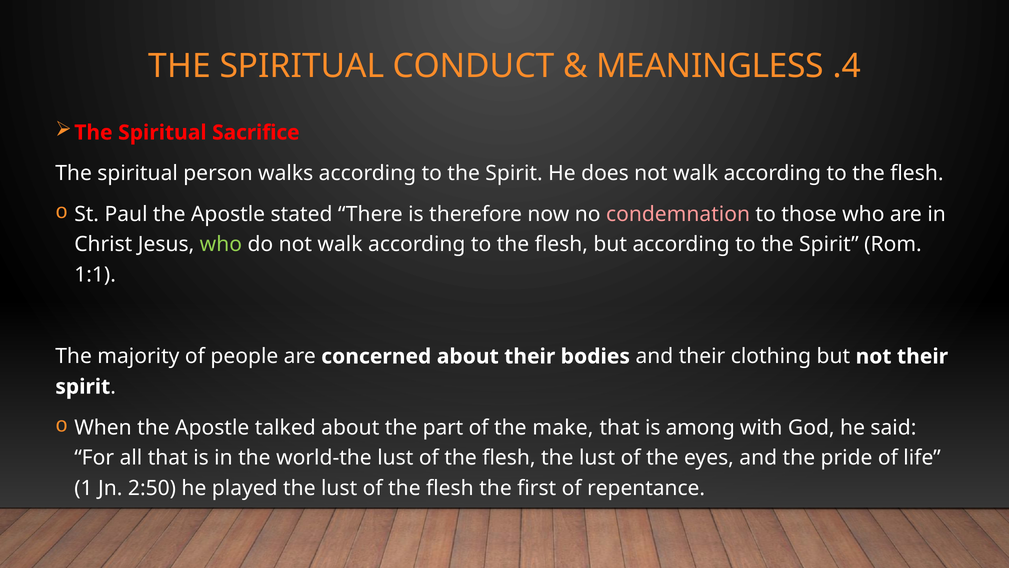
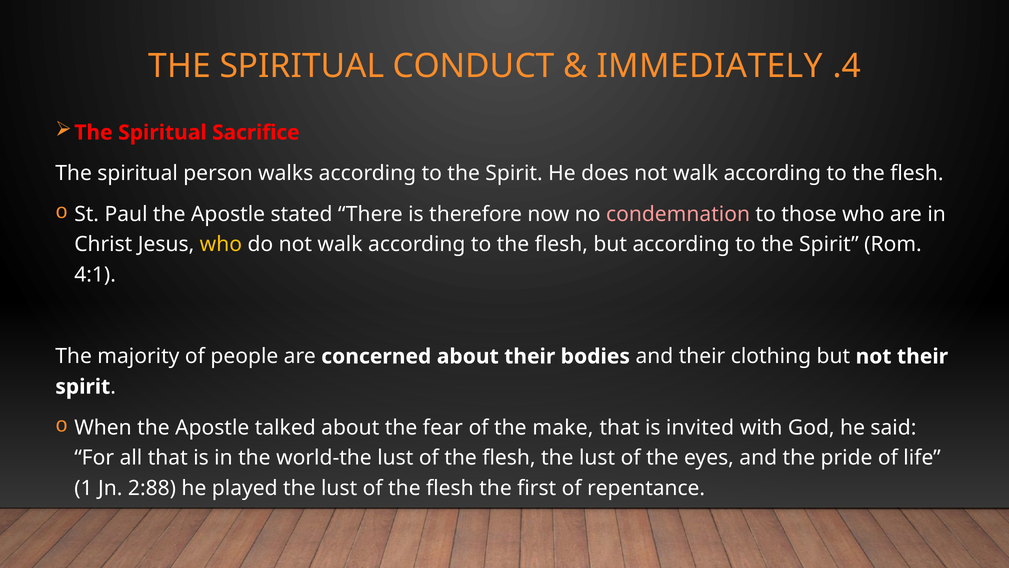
MEANINGLESS: MEANINGLESS -> IMMEDIATELY
who at (221, 244) colour: light green -> yellow
1:1: 1:1 -> 4:1
part: part -> fear
among: among -> invited
2:50: 2:50 -> 2:88
